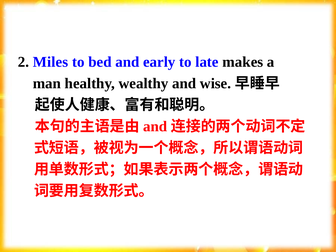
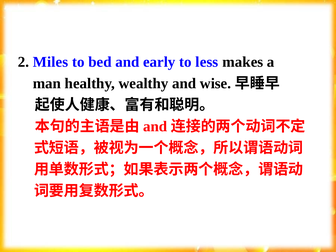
late: late -> less
